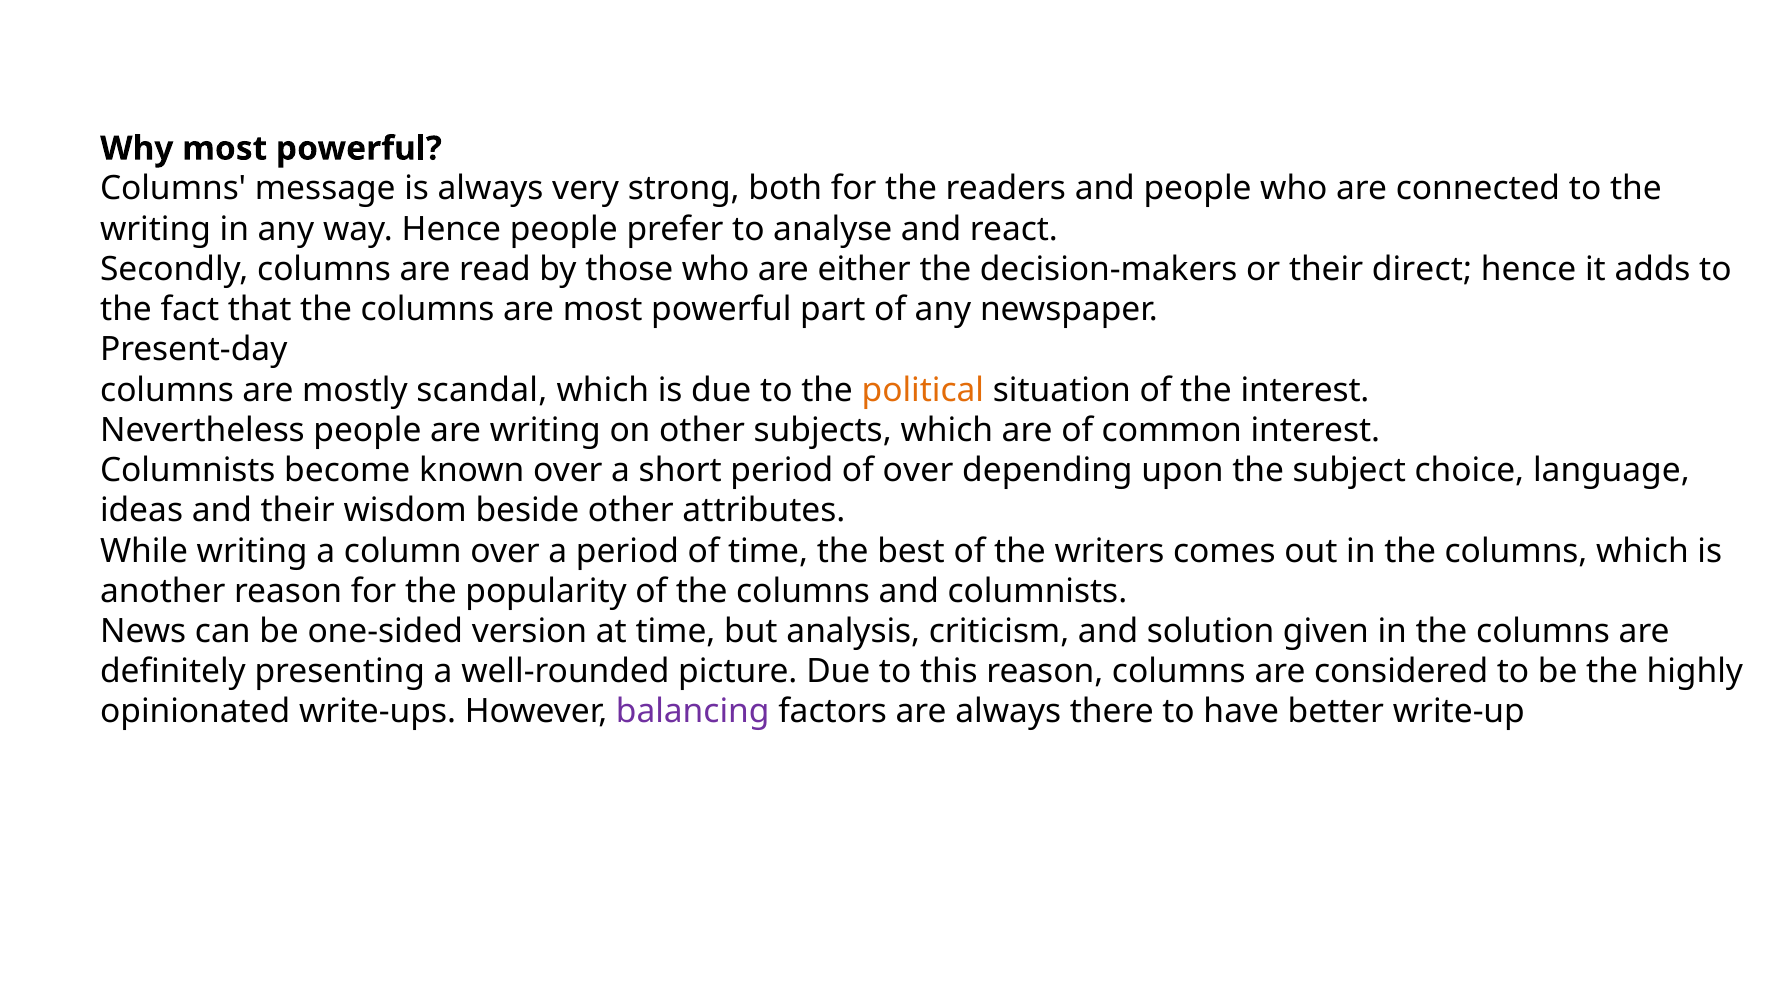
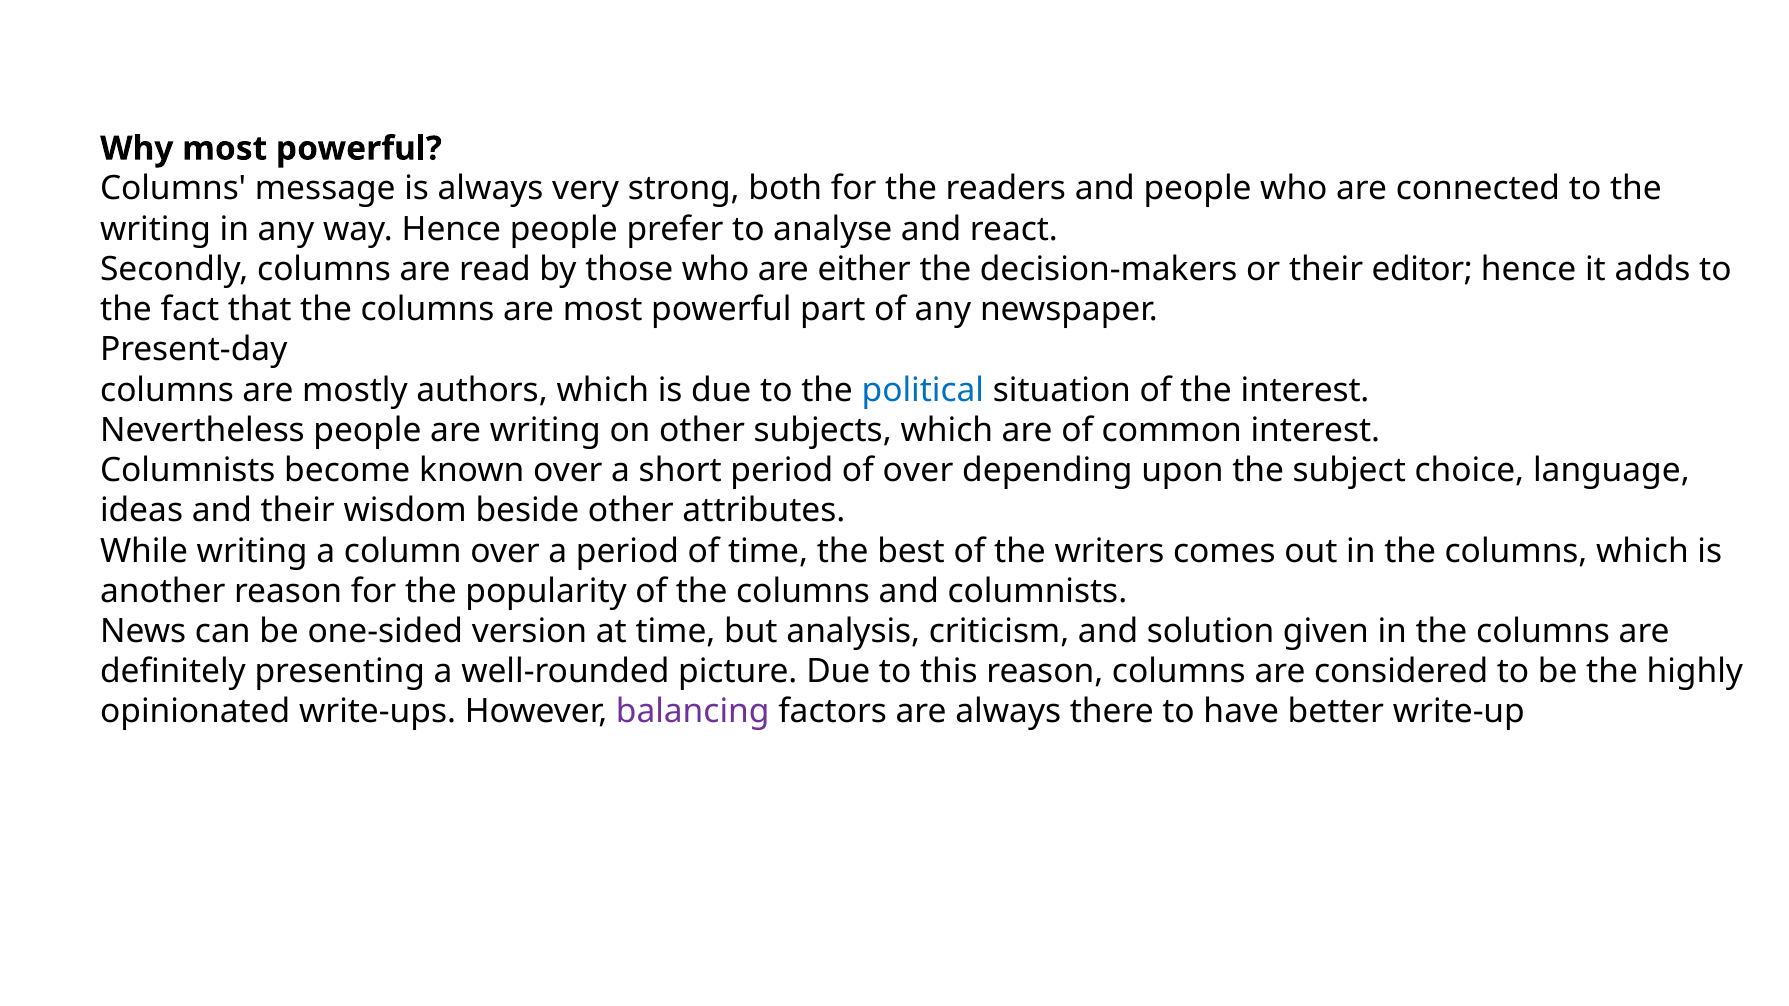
direct: direct -> editor
scandal: scandal -> authors
political colour: orange -> blue
